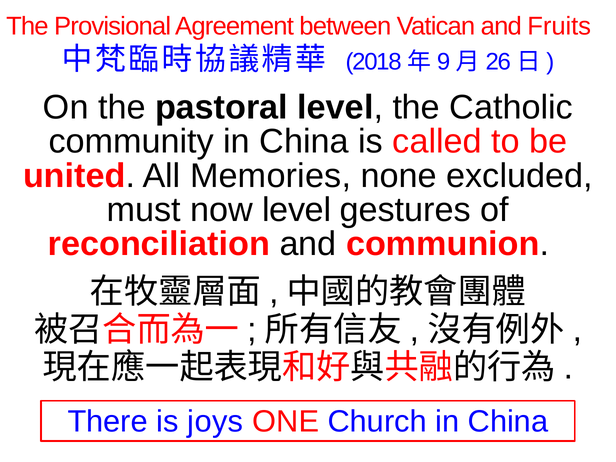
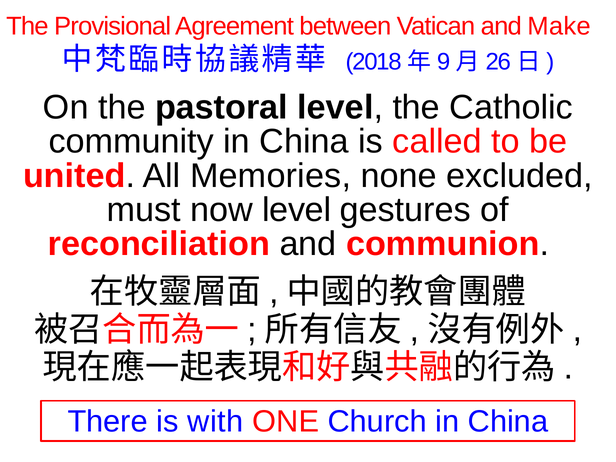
Fruits: Fruits -> Make
joys: joys -> with
